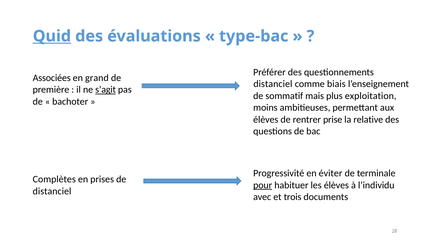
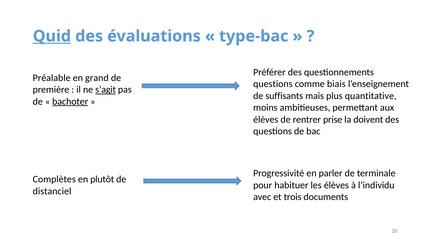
Associées: Associées -> Préalable
distanciel at (273, 84): distanciel -> questions
sommatif: sommatif -> suffisants
exploitation: exploitation -> quantitative
bachoter underline: none -> present
relative: relative -> doivent
éviter: éviter -> parler
prises: prises -> plutôt
pour underline: present -> none
